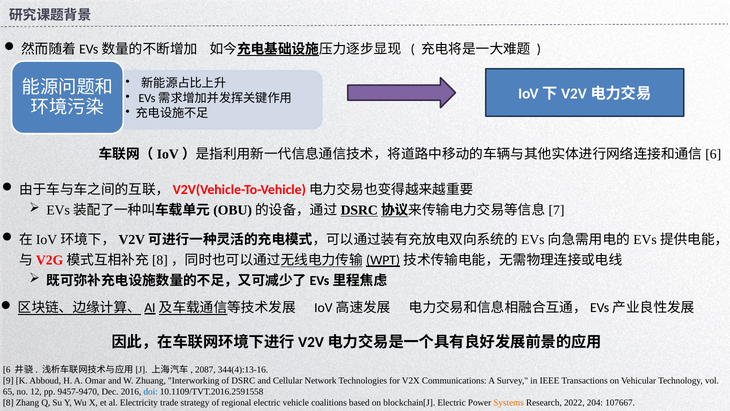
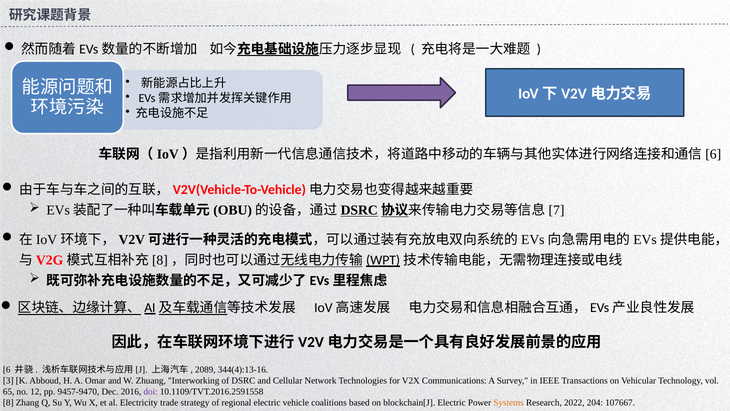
2087: 2087 -> 2089
9: 9 -> 3
doi colour: blue -> purple
